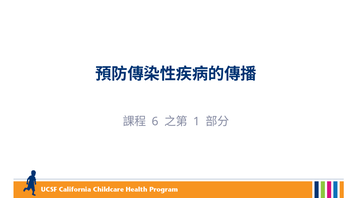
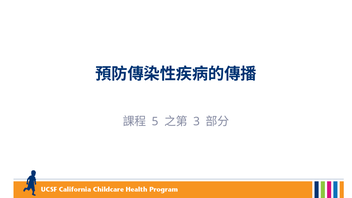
6: 6 -> 5
1: 1 -> 3
